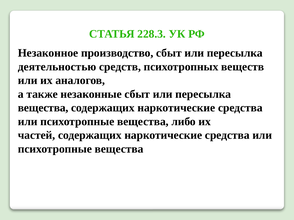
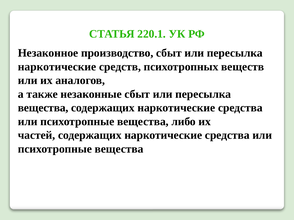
228.3: 228.3 -> 220.1
деятельностью at (57, 67): деятельностью -> наркотические
